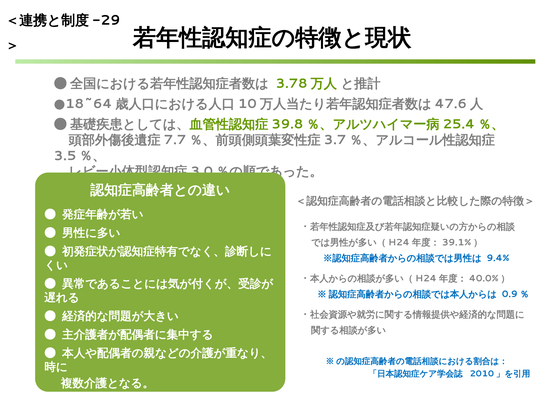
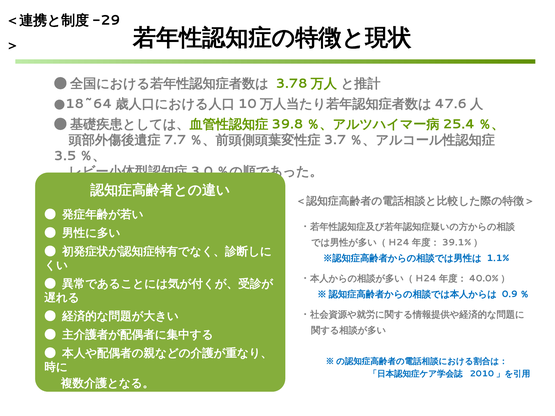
9.4%: 9.4% -> 1.1%
